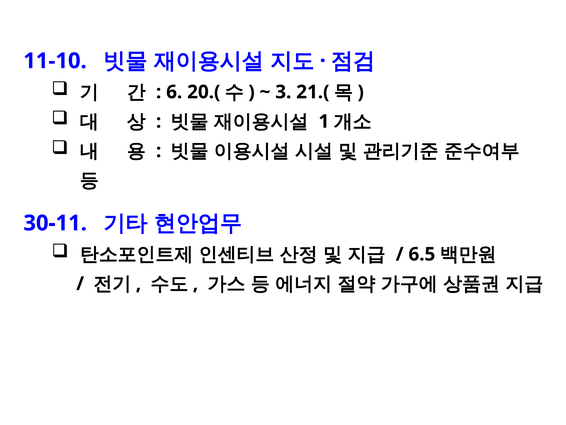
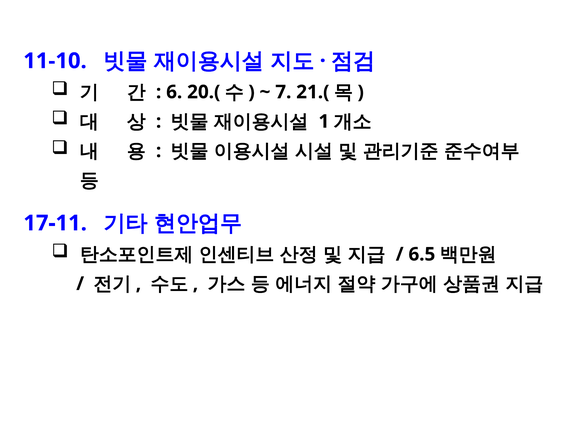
3: 3 -> 7
30-11: 30-11 -> 17-11
